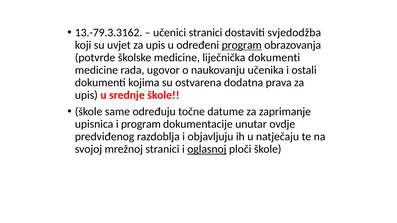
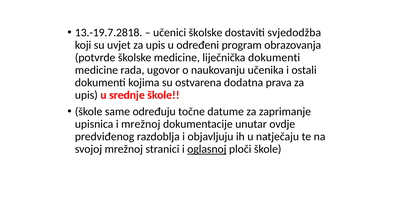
13.-79.3.3162: 13.-79.3.3162 -> 13.-19.7.2818
učenici stranici: stranici -> školske
program at (242, 45) underline: present -> none
i program: program -> mrežnoj
